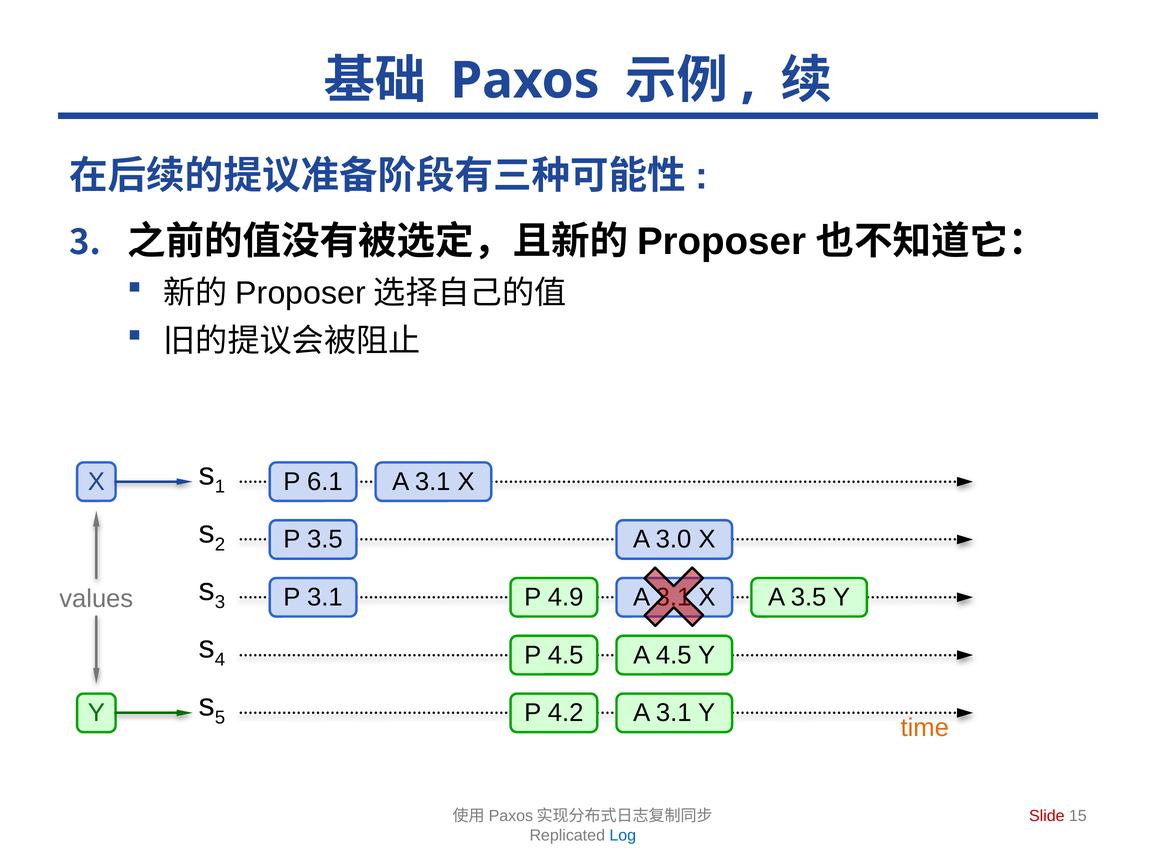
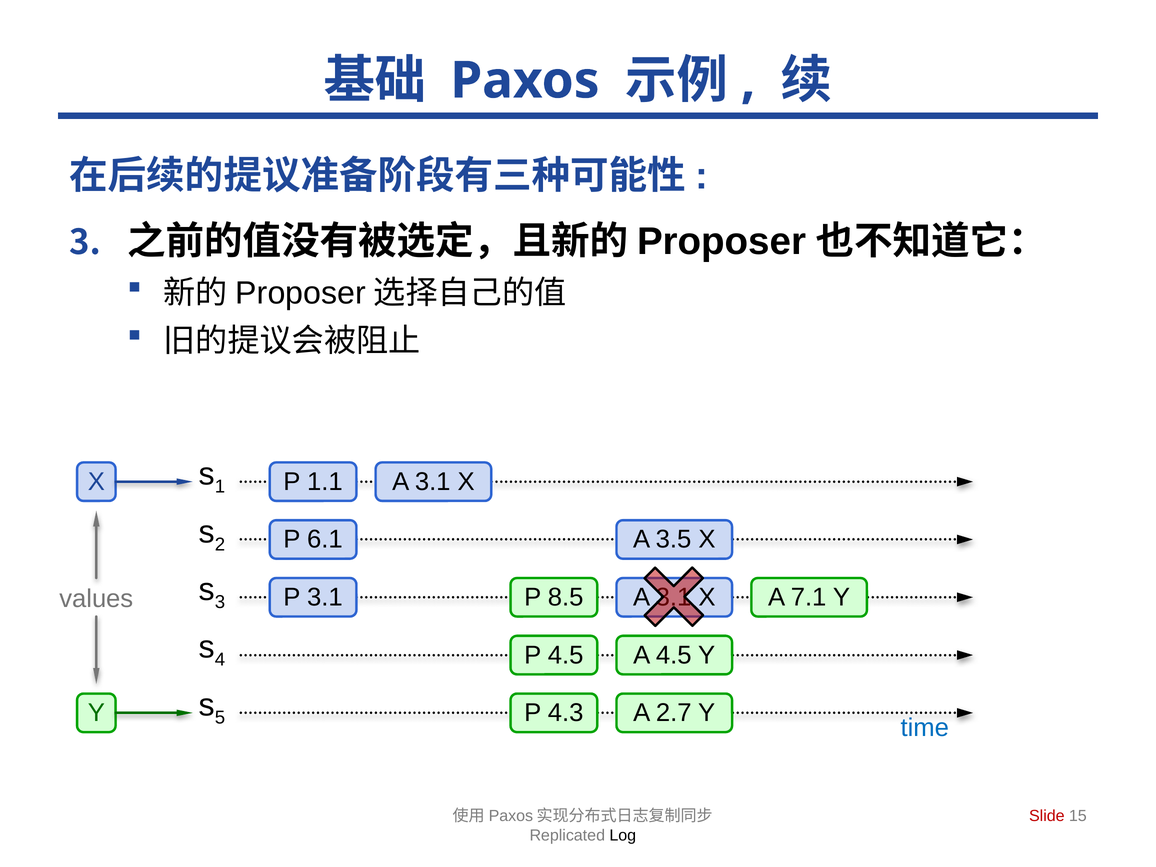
6.1: 6.1 -> 1.1
P 3.5: 3.5 -> 6.1
3.0: 3.0 -> 3.5
4.9: 4.9 -> 8.5
A 3.5: 3.5 -> 7.1
4.2: 4.2 -> 4.3
3.1 at (674, 713): 3.1 -> 2.7
time colour: orange -> blue
Log colour: blue -> black
